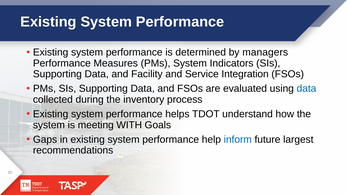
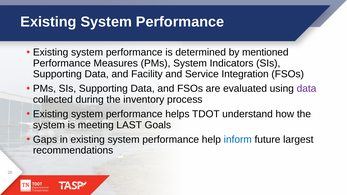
managers: managers -> mentioned
data at (307, 89) colour: blue -> purple
WITH: WITH -> LAST
